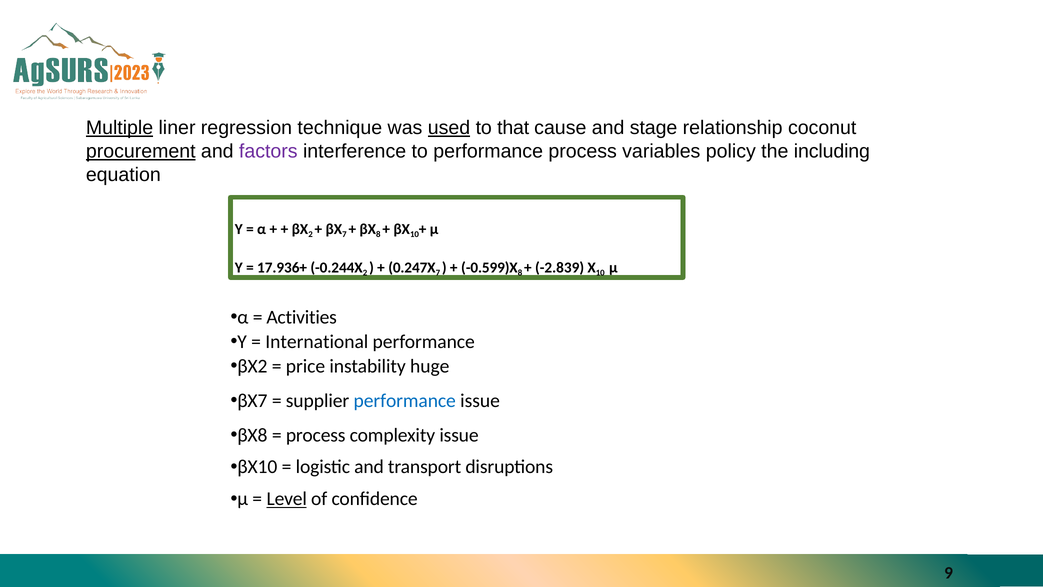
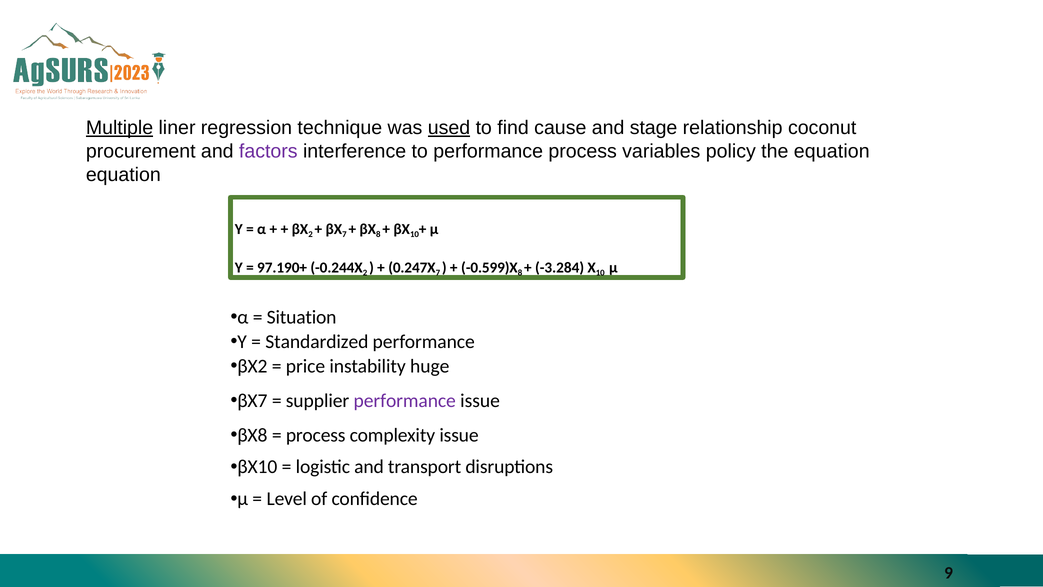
that: that -> find
procurement underline: present -> none
the including: including -> equation
17.936+: 17.936+ -> 97.190+
-2.839: -2.839 -> -3.284
Activities: Activities -> Situation
International: International -> Standardized
performance at (405, 401) colour: blue -> purple
Level underline: present -> none
